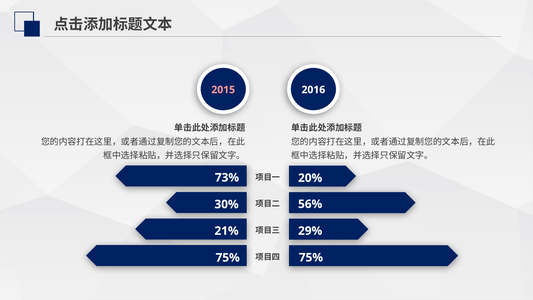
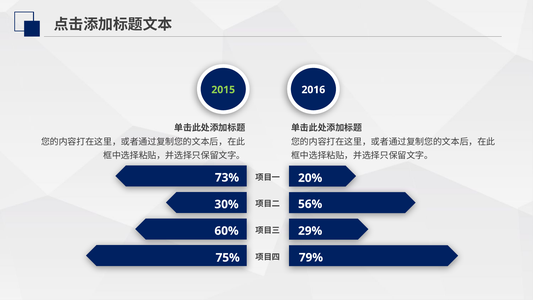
2015 colour: pink -> light green
21%: 21% -> 60%
75% at (311, 257): 75% -> 79%
